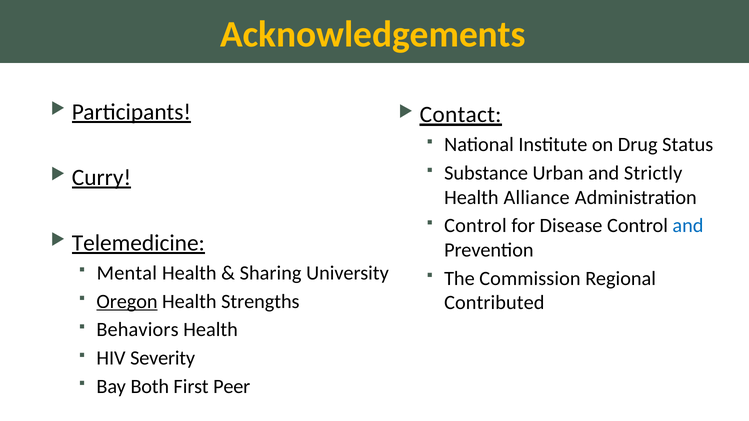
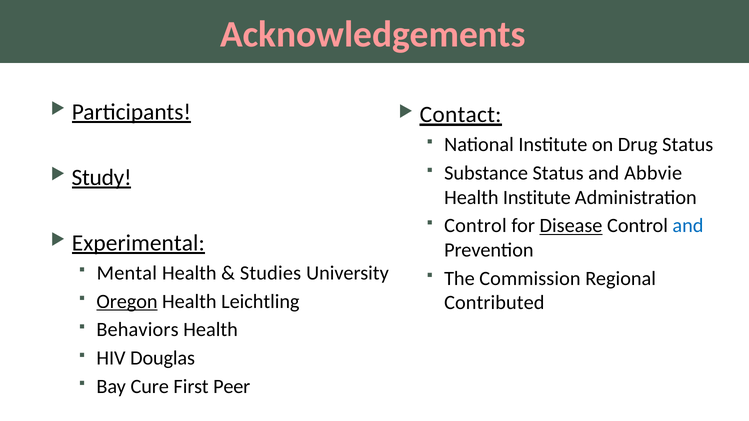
Acknowledgements colour: yellow -> pink
Substance Urban: Urban -> Status
Strictly: Strictly -> Abbvie
Curry: Curry -> Study
Health Alliance: Alliance -> Institute
Disease underline: none -> present
Telemedicine: Telemedicine -> Experimental
Sharing: Sharing -> Studies
Strengths: Strengths -> Leichtling
Severity: Severity -> Douglas
Both: Both -> Cure
